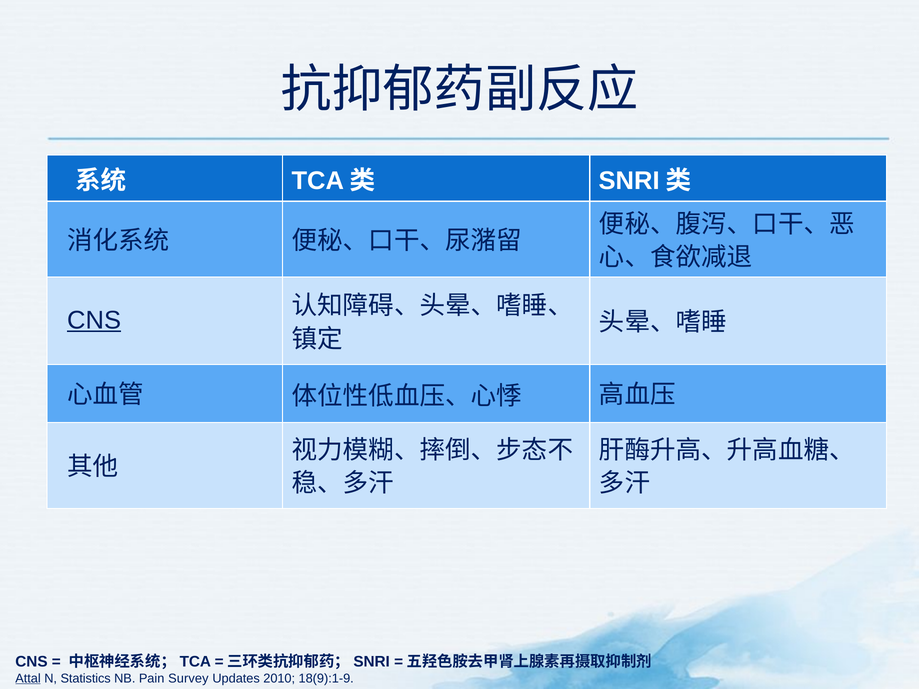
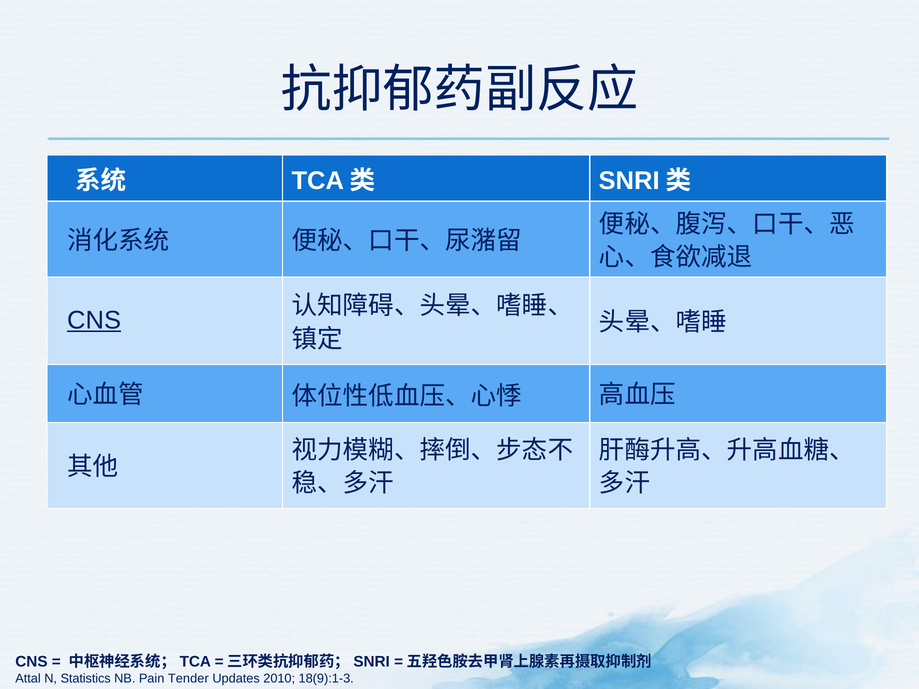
Attal underline: present -> none
Survey: Survey -> Tender
18(9):1-9: 18(9):1-9 -> 18(9):1-3
